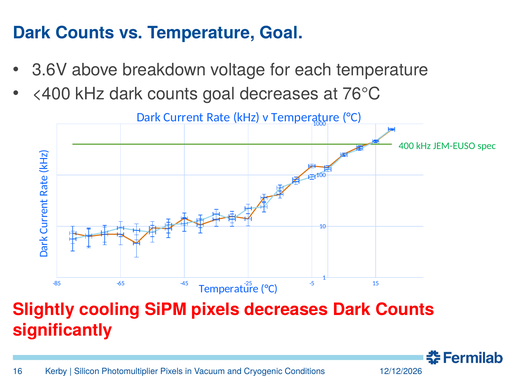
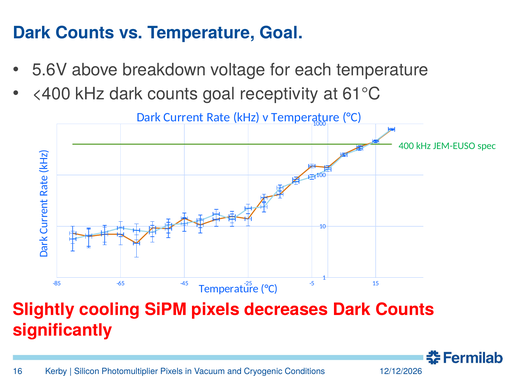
3.6V: 3.6V -> 5.6V
goal decreases: decreases -> receptivity
76°C: 76°C -> 61°C
